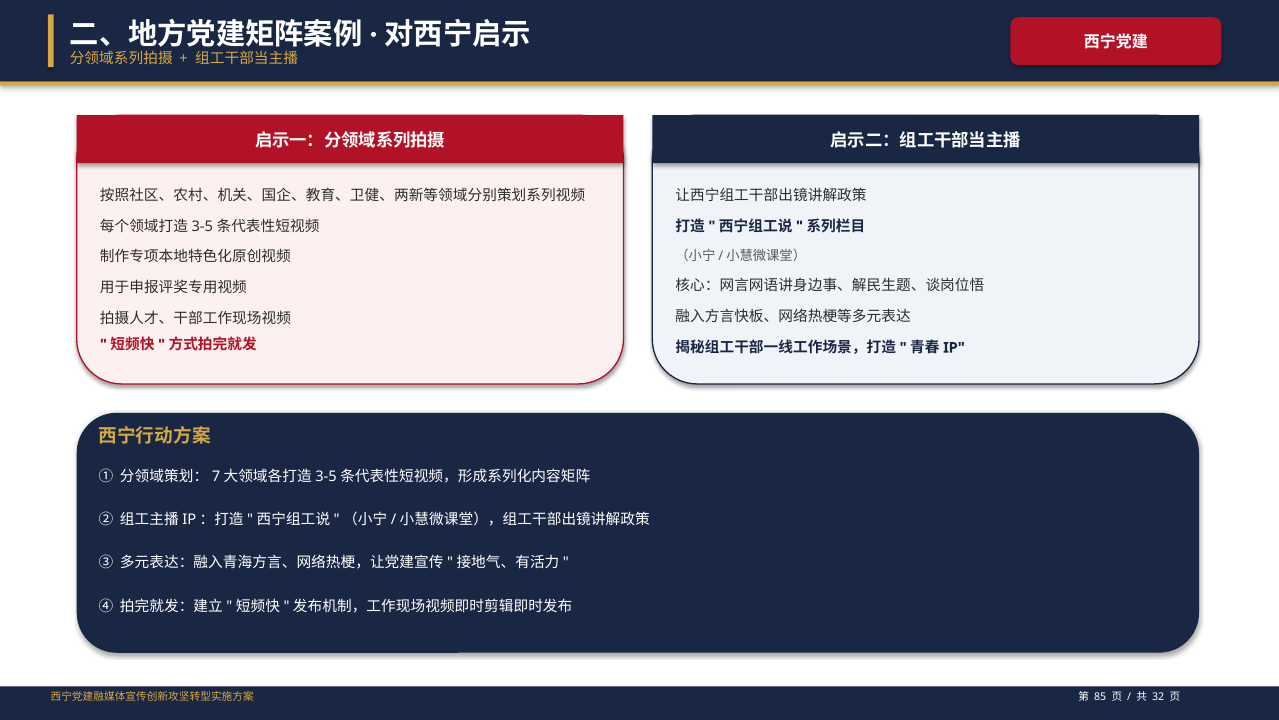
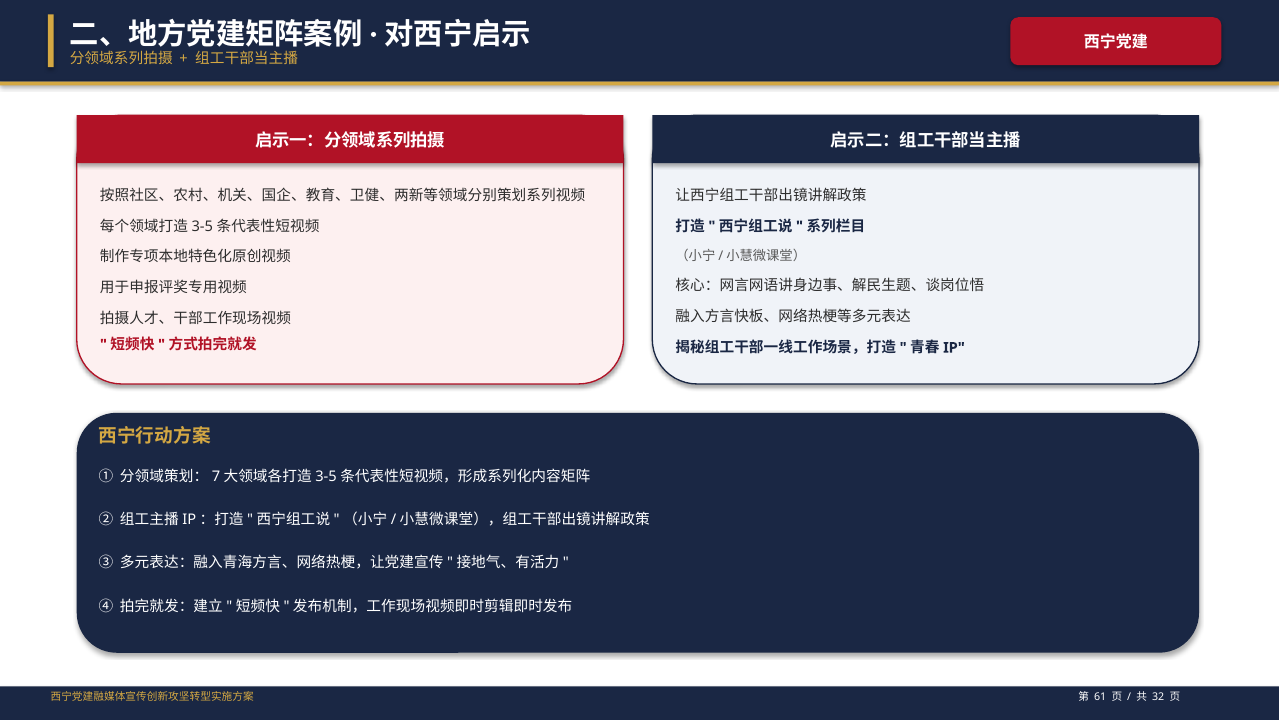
85: 85 -> 61
